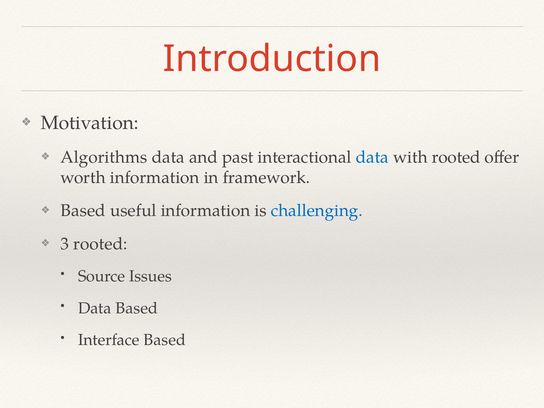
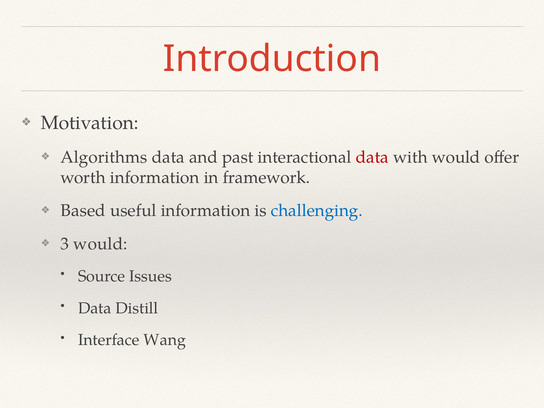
data at (372, 157) colour: blue -> red
with rooted: rooted -> would
3 rooted: rooted -> would
Data Based: Based -> Distill
Interface Based: Based -> Wang
